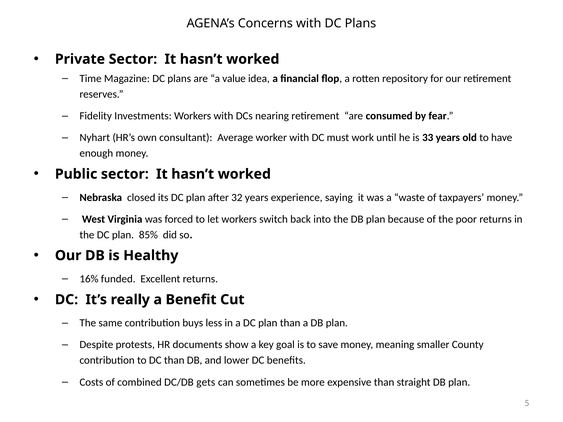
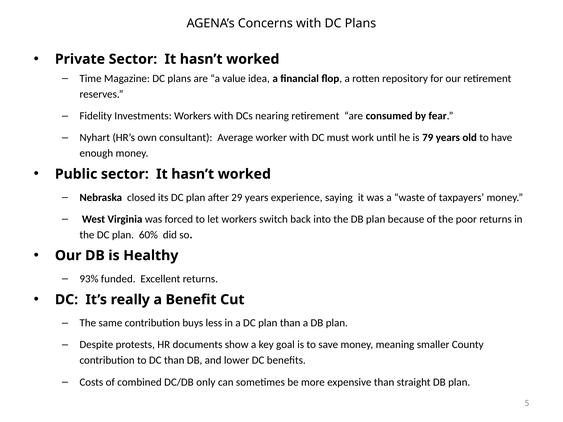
33: 33 -> 79
32: 32 -> 29
85%: 85% -> 60%
16%: 16% -> 93%
gets: gets -> only
